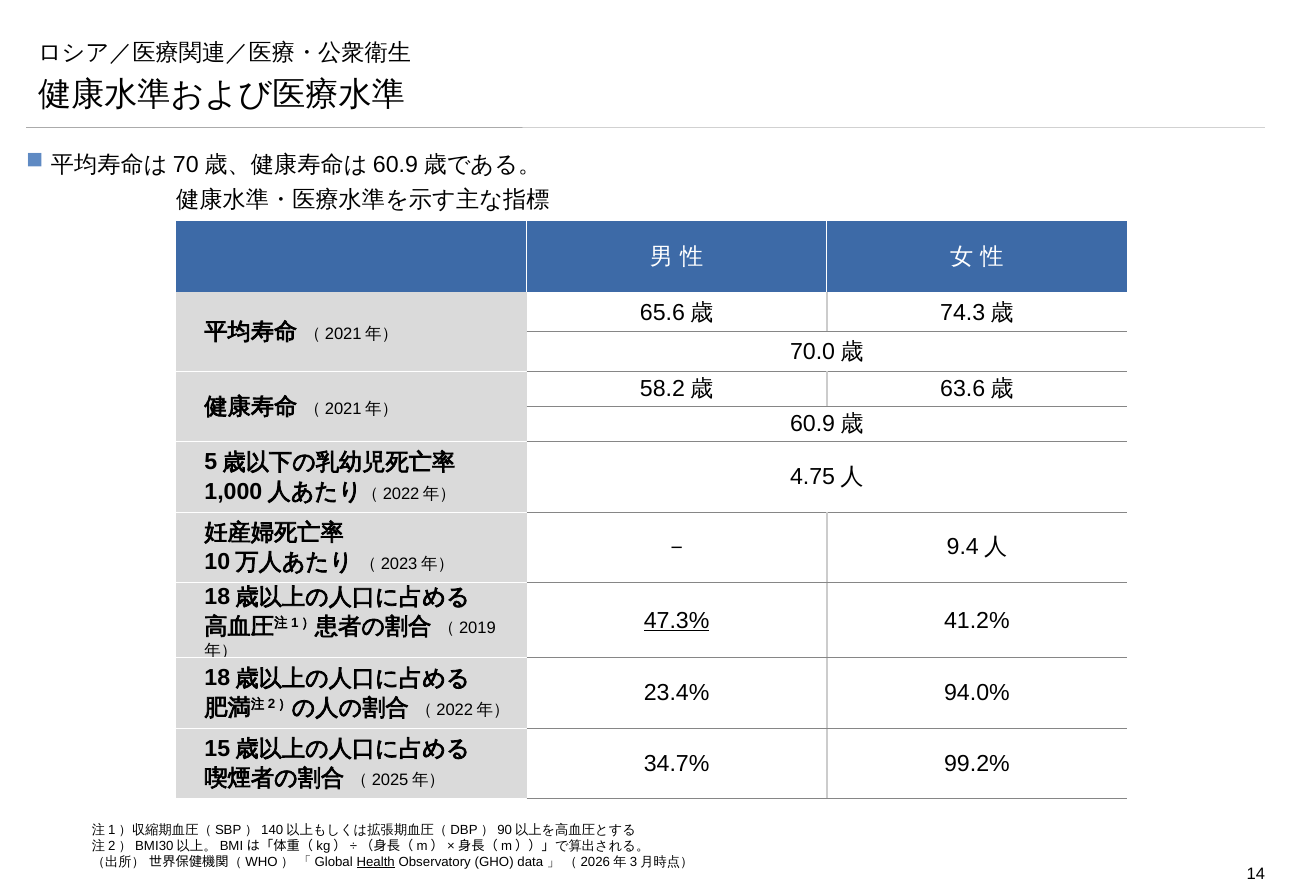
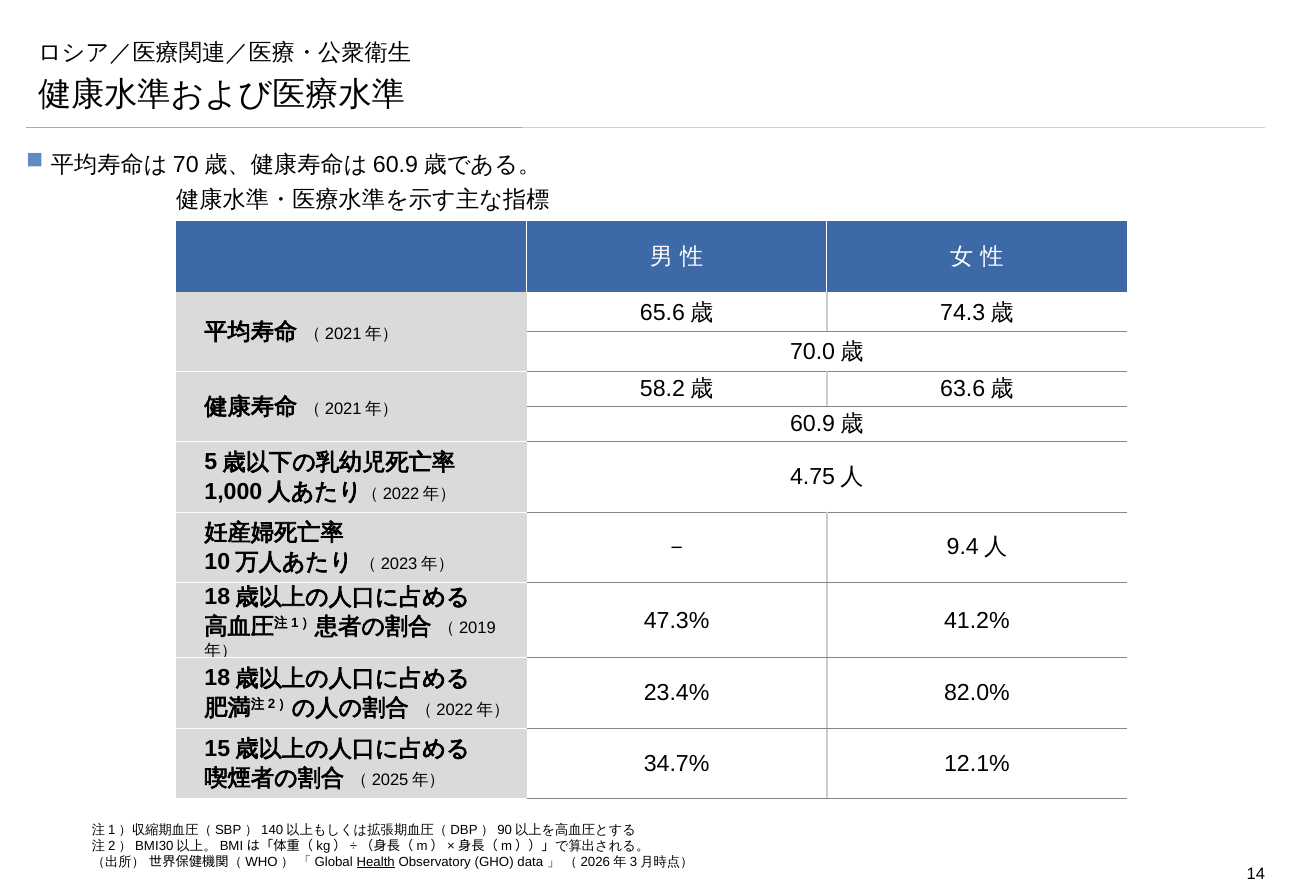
47.3% underline: present -> none
94.0%: 94.0% -> 82.0%
99.2%: 99.2% -> 12.1%
